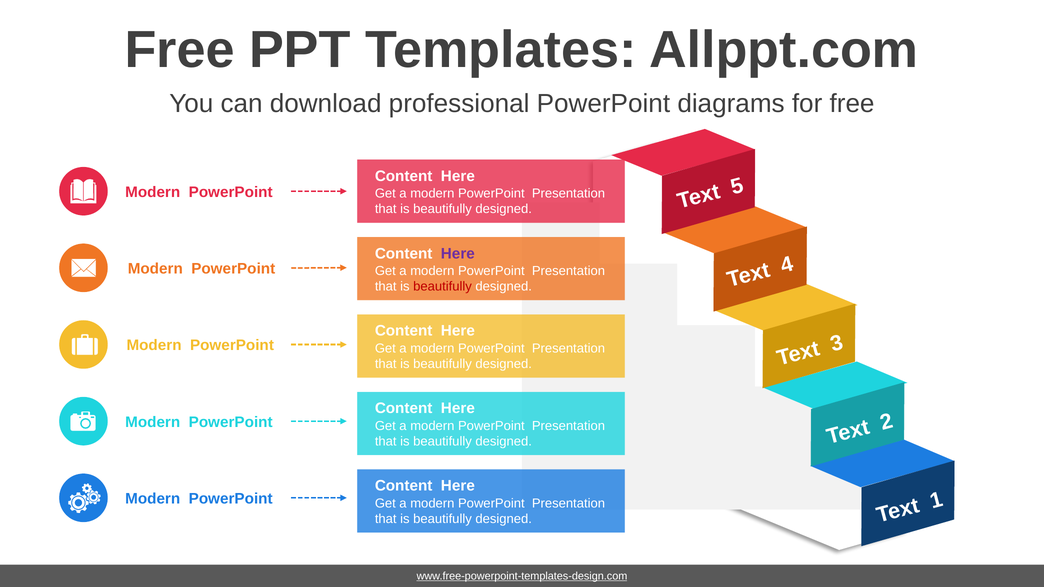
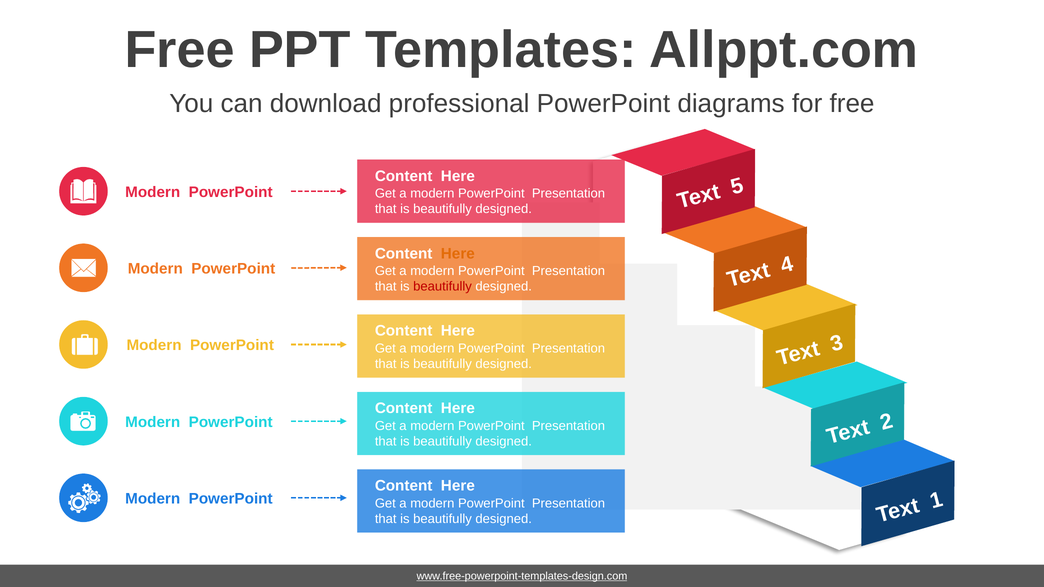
Here at (458, 254) colour: purple -> orange
